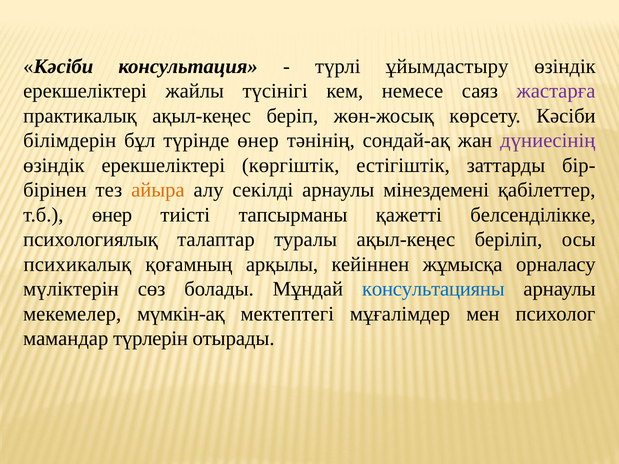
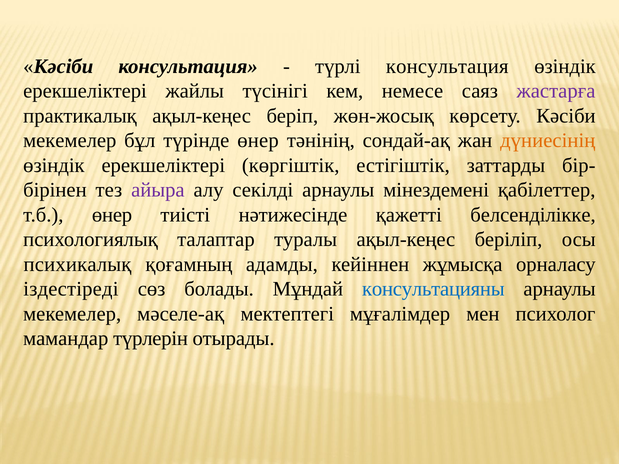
түрлi ұйымдастыру: ұйымдастыру -> консультация
бiлiмдерiн at (70, 141): бiлiмдерiн -> мекемелер
дүниесiнiң colour: purple -> orange
айыра colour: orange -> purple
тапсырманы: тапсырманы -> нәтижесінде
арқылы: арқылы -> адамды
мүліктерін: мүліктерін -> іздестіреді
мүмкін-ақ: мүмкін-ақ -> мәселе-ақ
